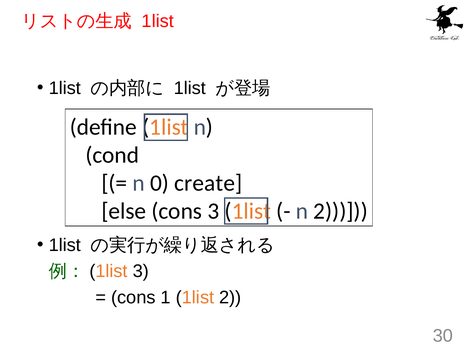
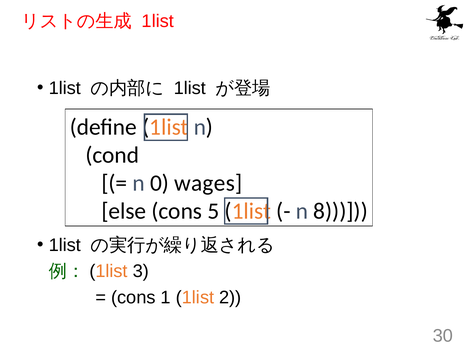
create: create -> wages
cons 3: 3 -> 5
n 2: 2 -> 8
